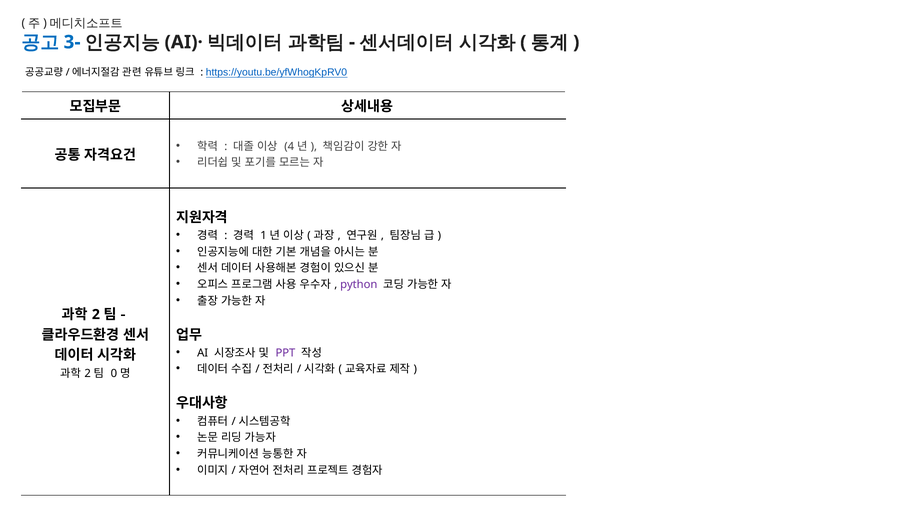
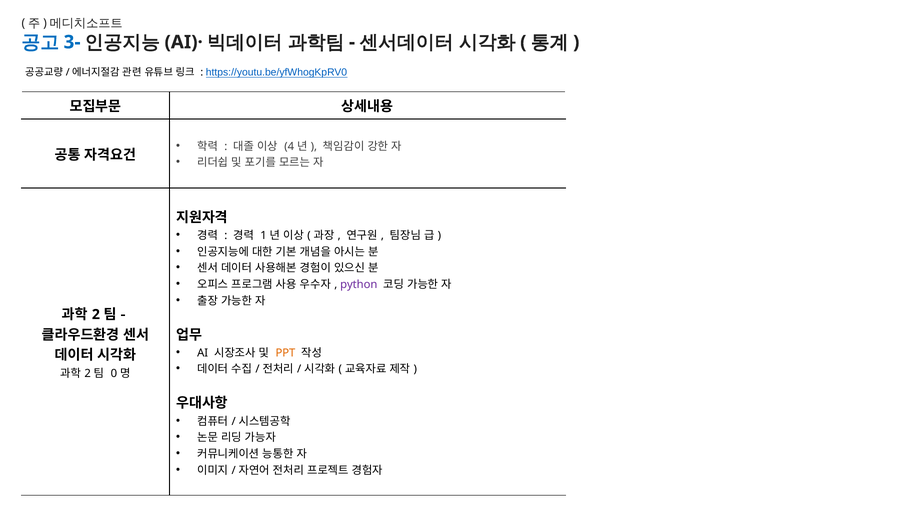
PPT colour: purple -> orange
